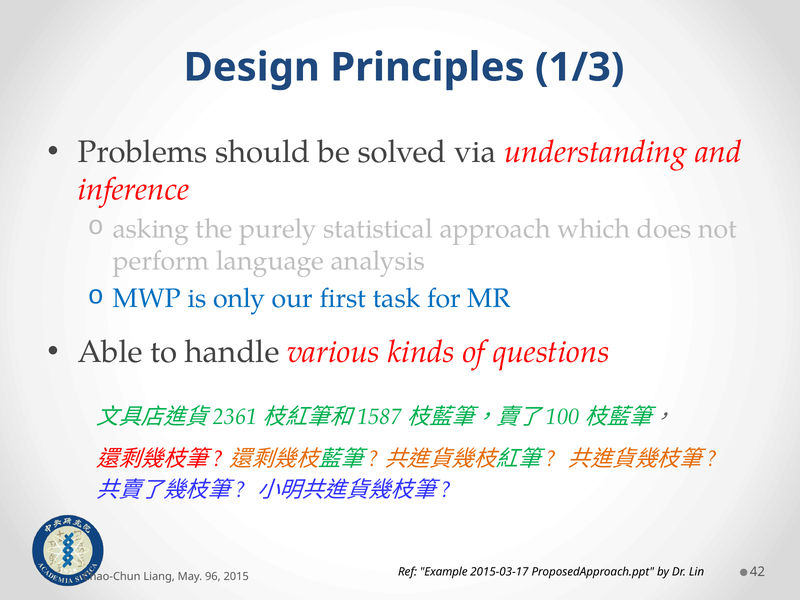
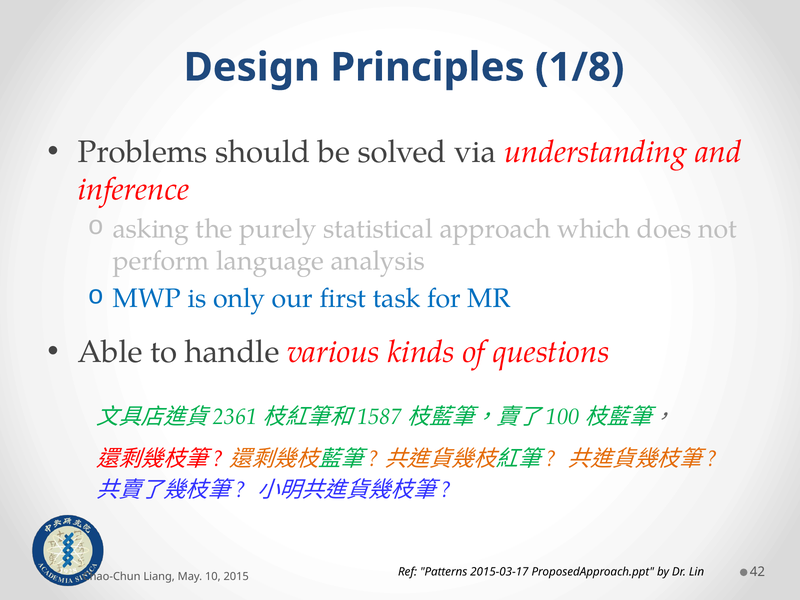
1/3: 1/3 -> 1/8
Example: Example -> Patterns
96: 96 -> 10
